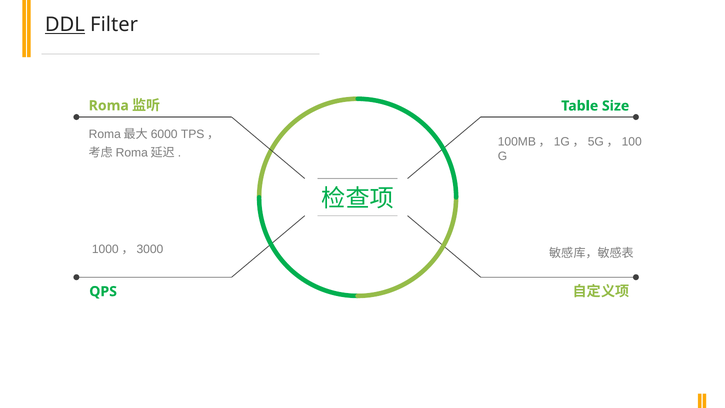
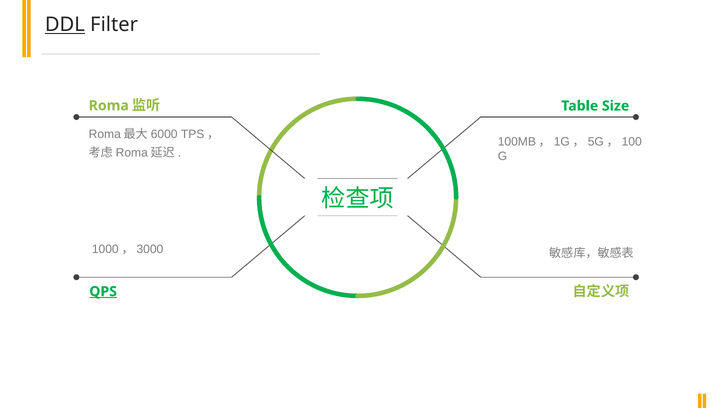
QPS underline: none -> present
